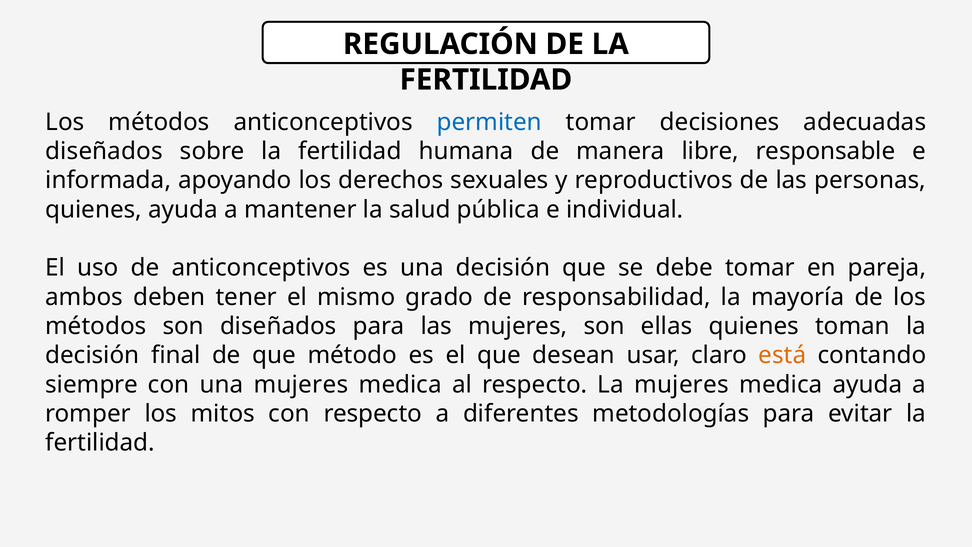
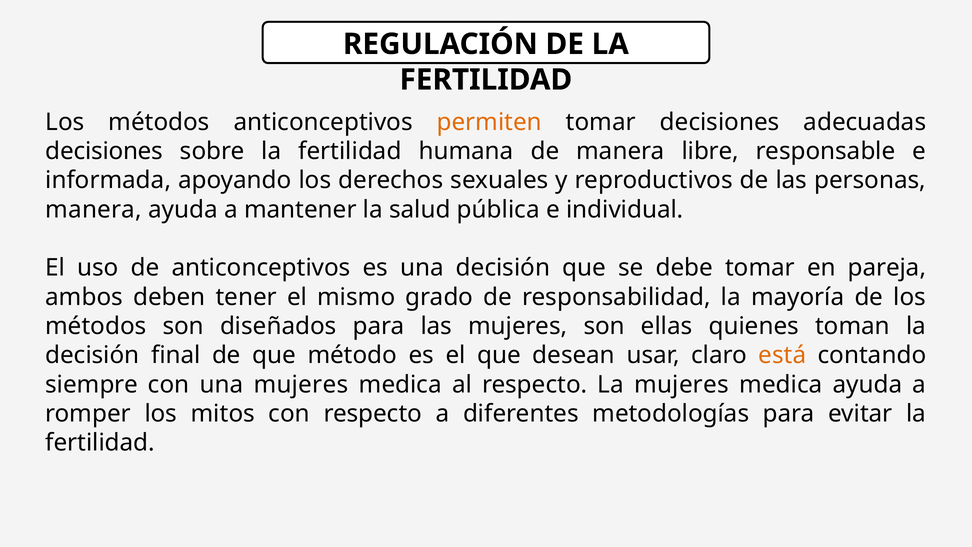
permiten colour: blue -> orange
diseñados at (104, 151): diseñados -> decisiones
quienes at (94, 209): quienes -> manera
